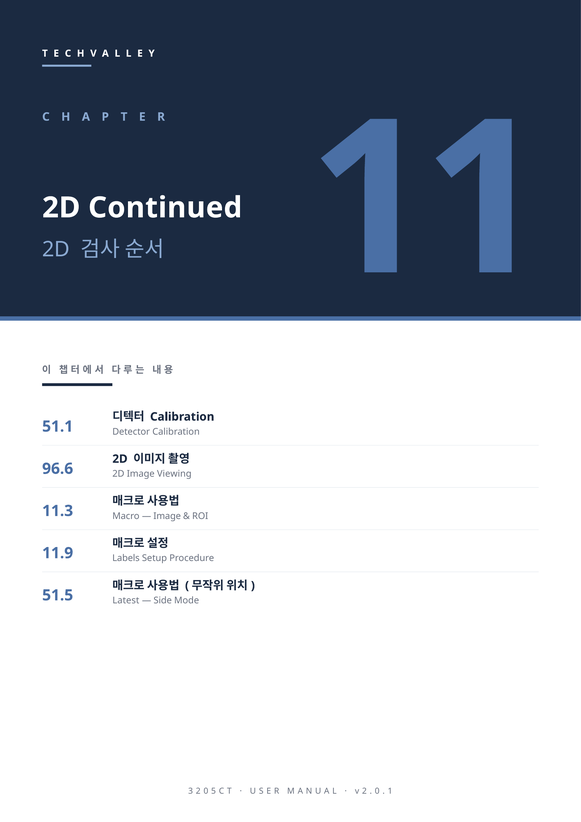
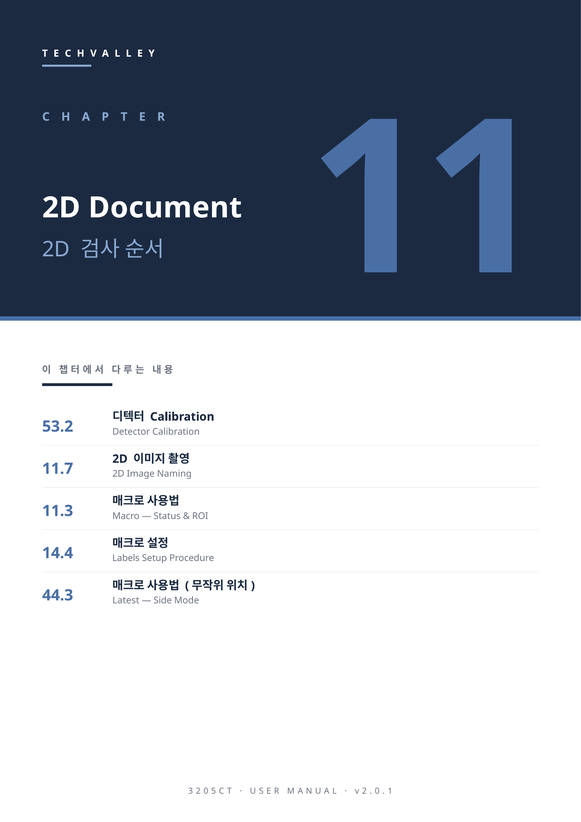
Continued: Continued -> Document
51.1: 51.1 -> 53.2
96.6: 96.6 -> 11.7
Viewing: Viewing -> Naming
Image at (167, 515): Image -> Status
11.9: 11.9 -> 14.4
51.5: 51.5 -> 44.3
